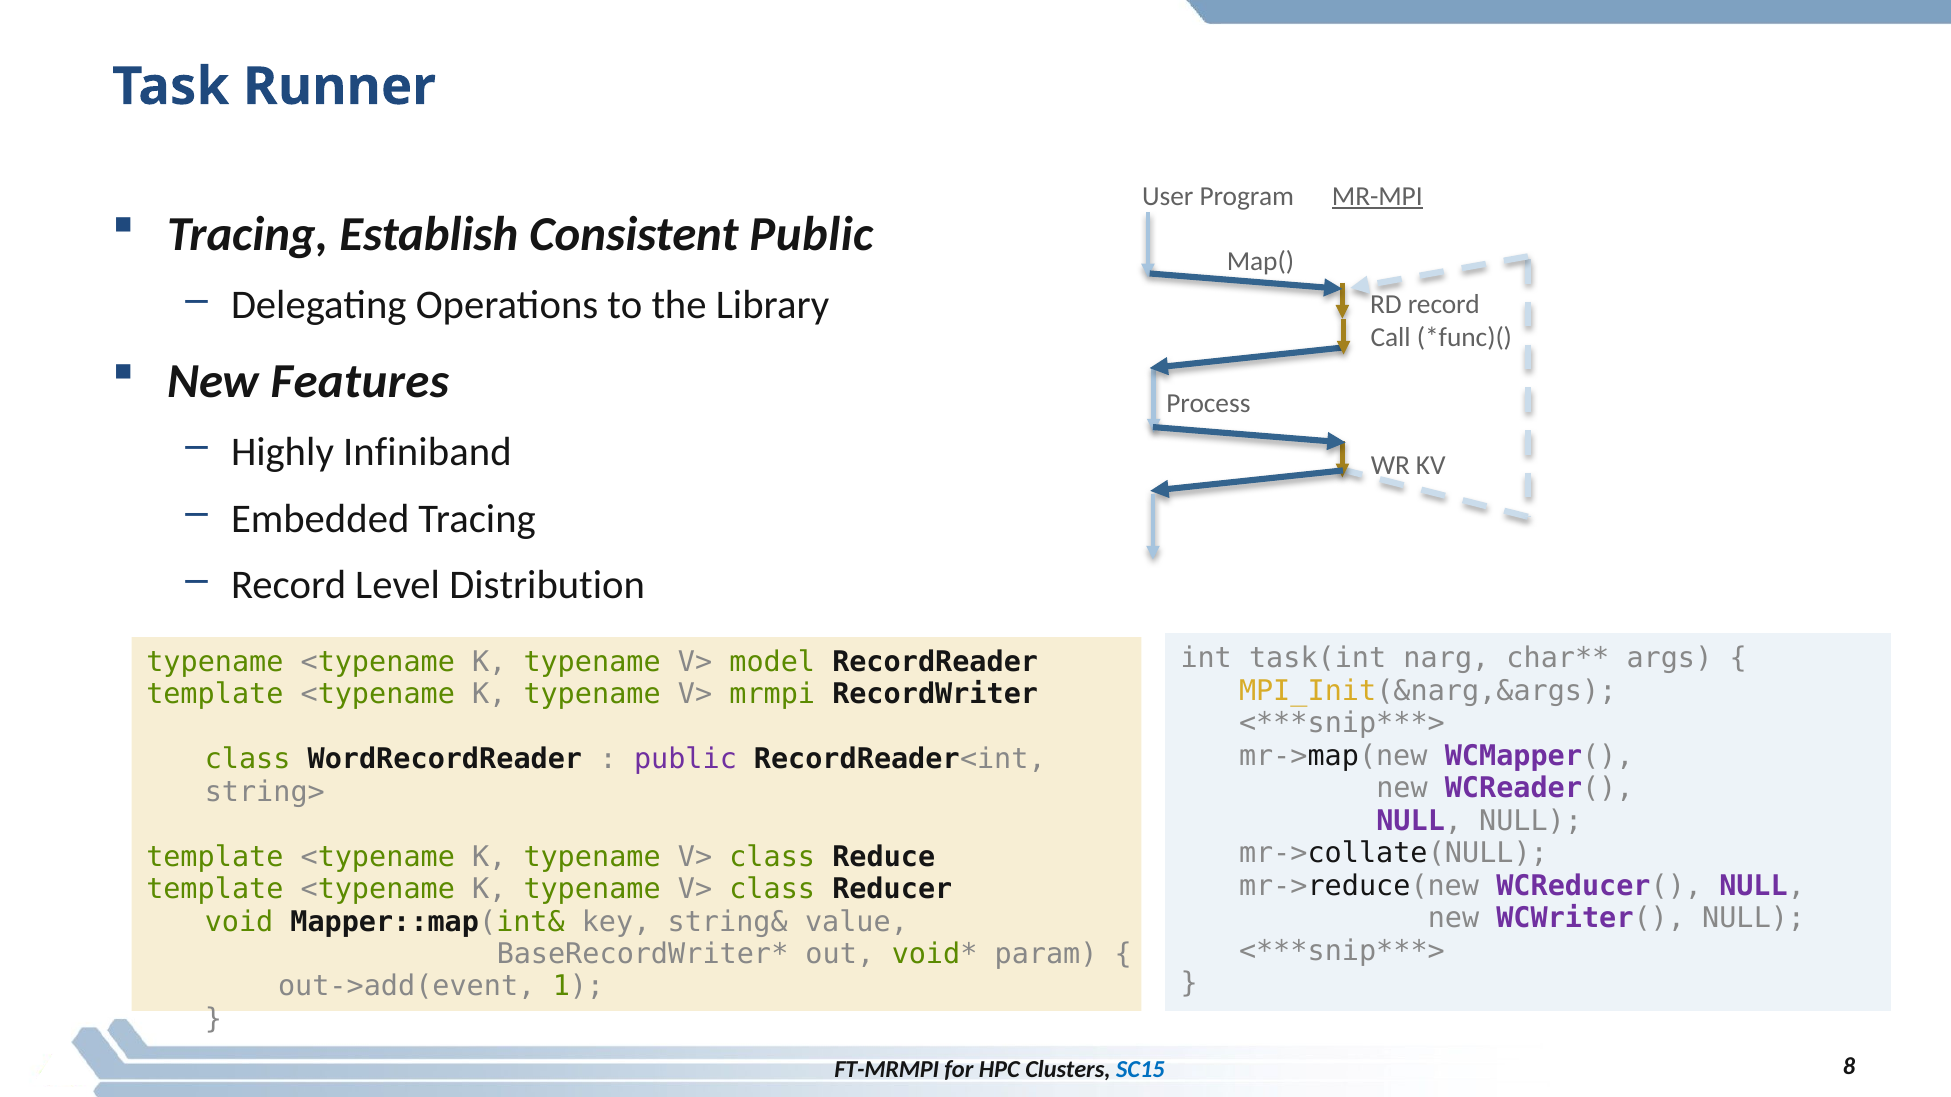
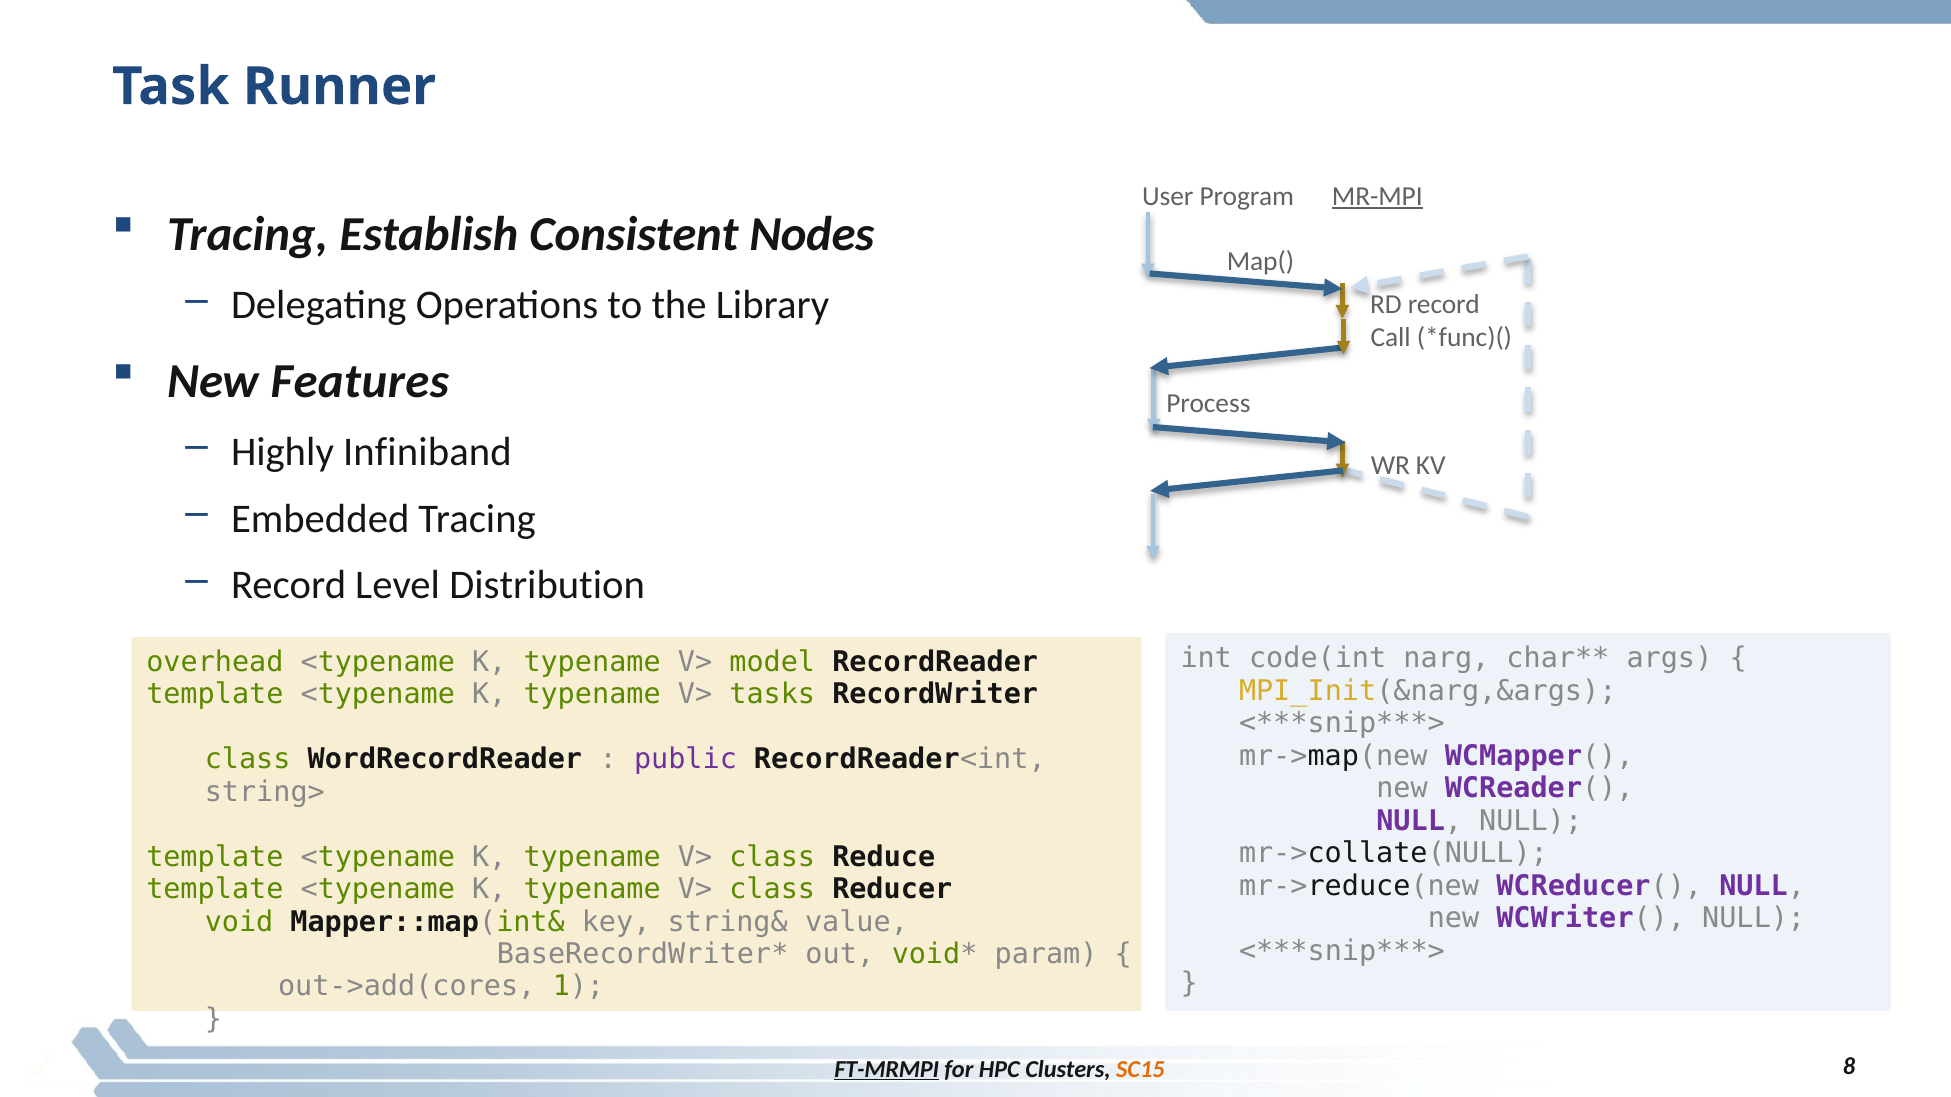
Consistent Public: Public -> Nodes
task(int: task(int -> code(int
typename at (215, 662): typename -> overhead
mrmpi: mrmpi -> tasks
out->add(event: out->add(event -> out->add(cores
FT-MRMPI underline: none -> present
SC15 colour: blue -> orange
